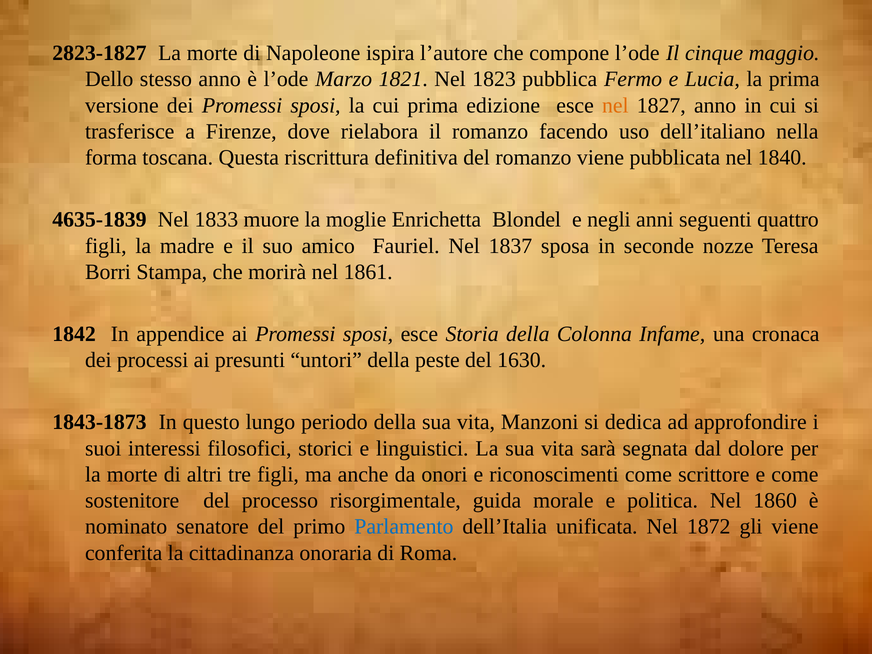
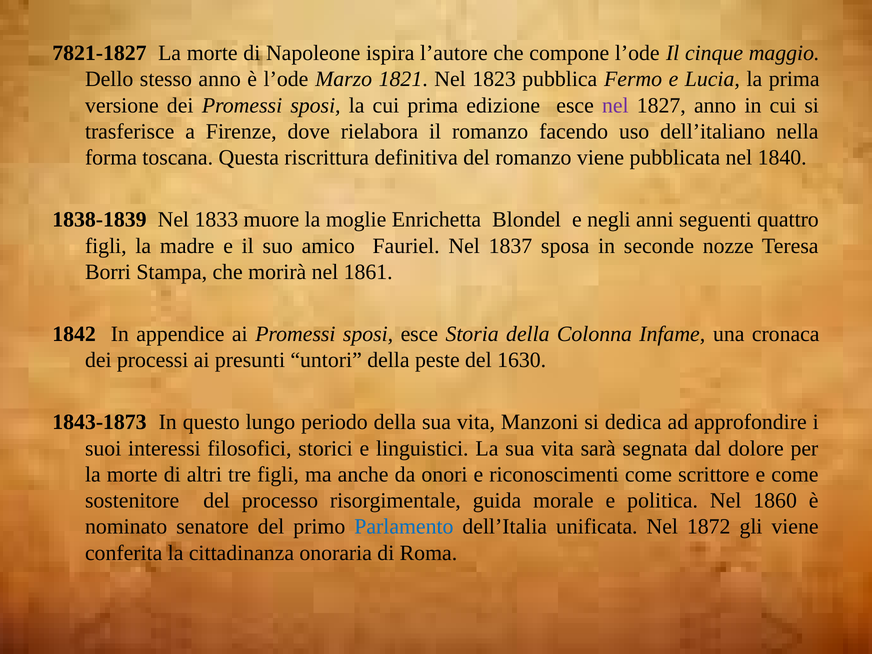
2823-1827: 2823-1827 -> 7821-1827
nel at (615, 105) colour: orange -> purple
4635-1839: 4635-1839 -> 1838-1839
